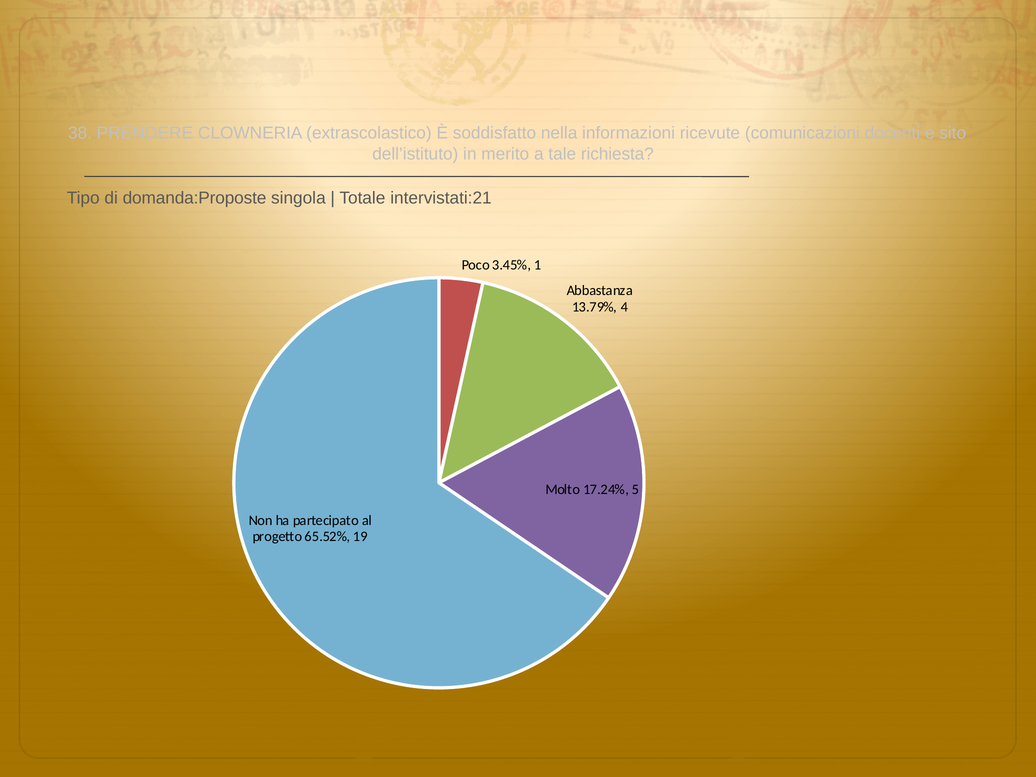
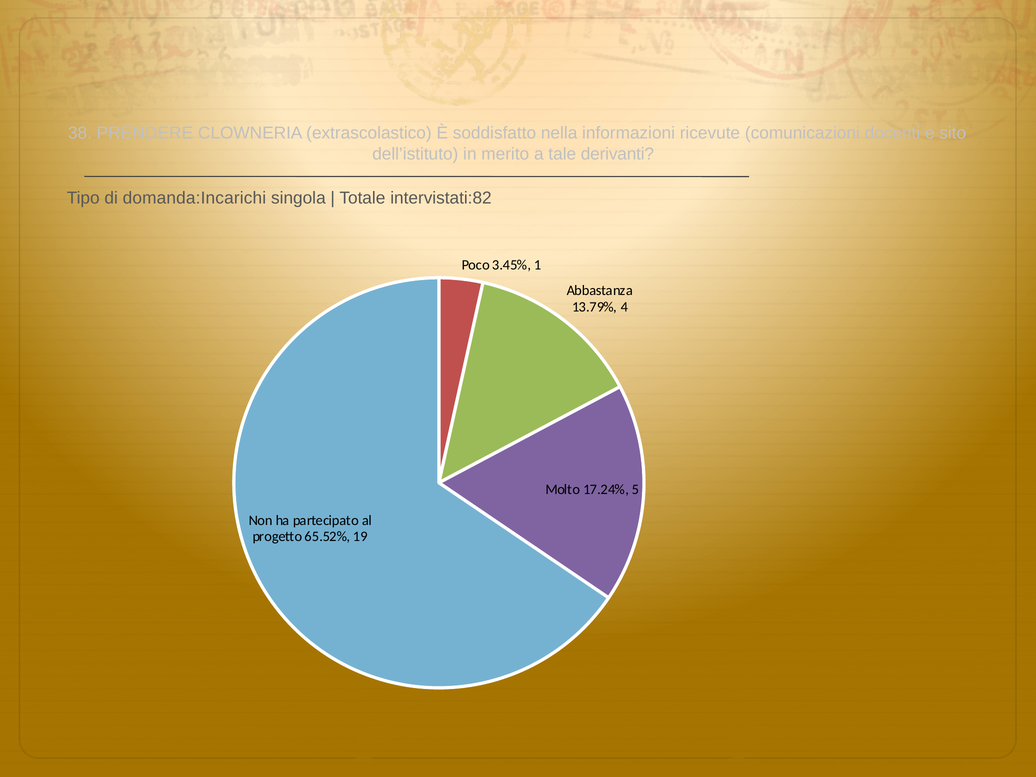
richiesta: richiesta -> derivanti
domanda:Proposte: domanda:Proposte -> domanda:Incarichi
intervistati:21: intervistati:21 -> intervistati:82
